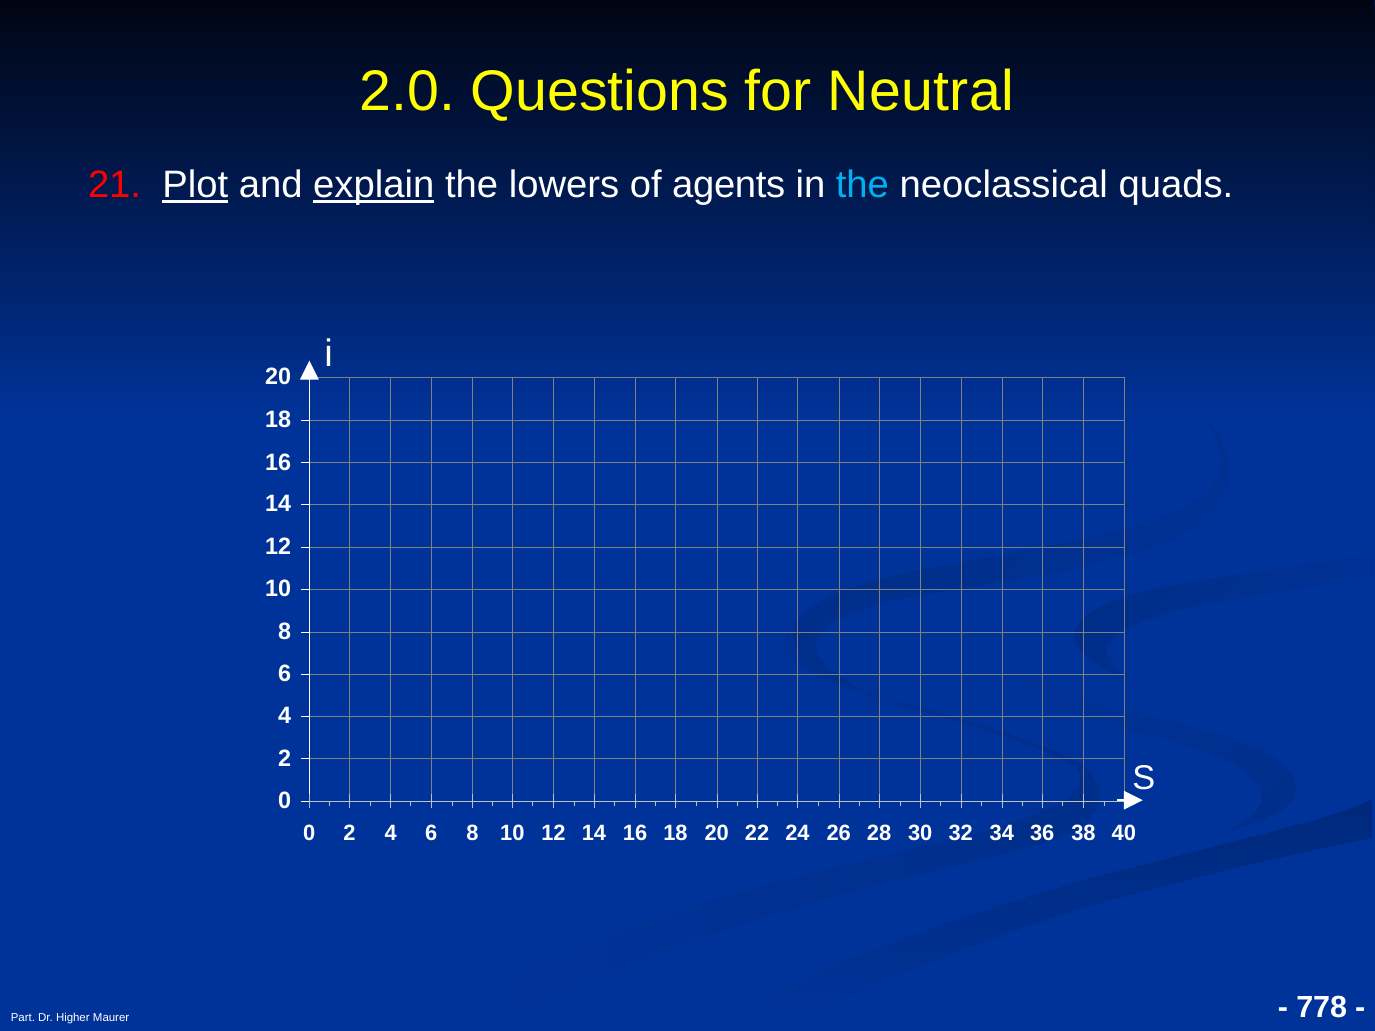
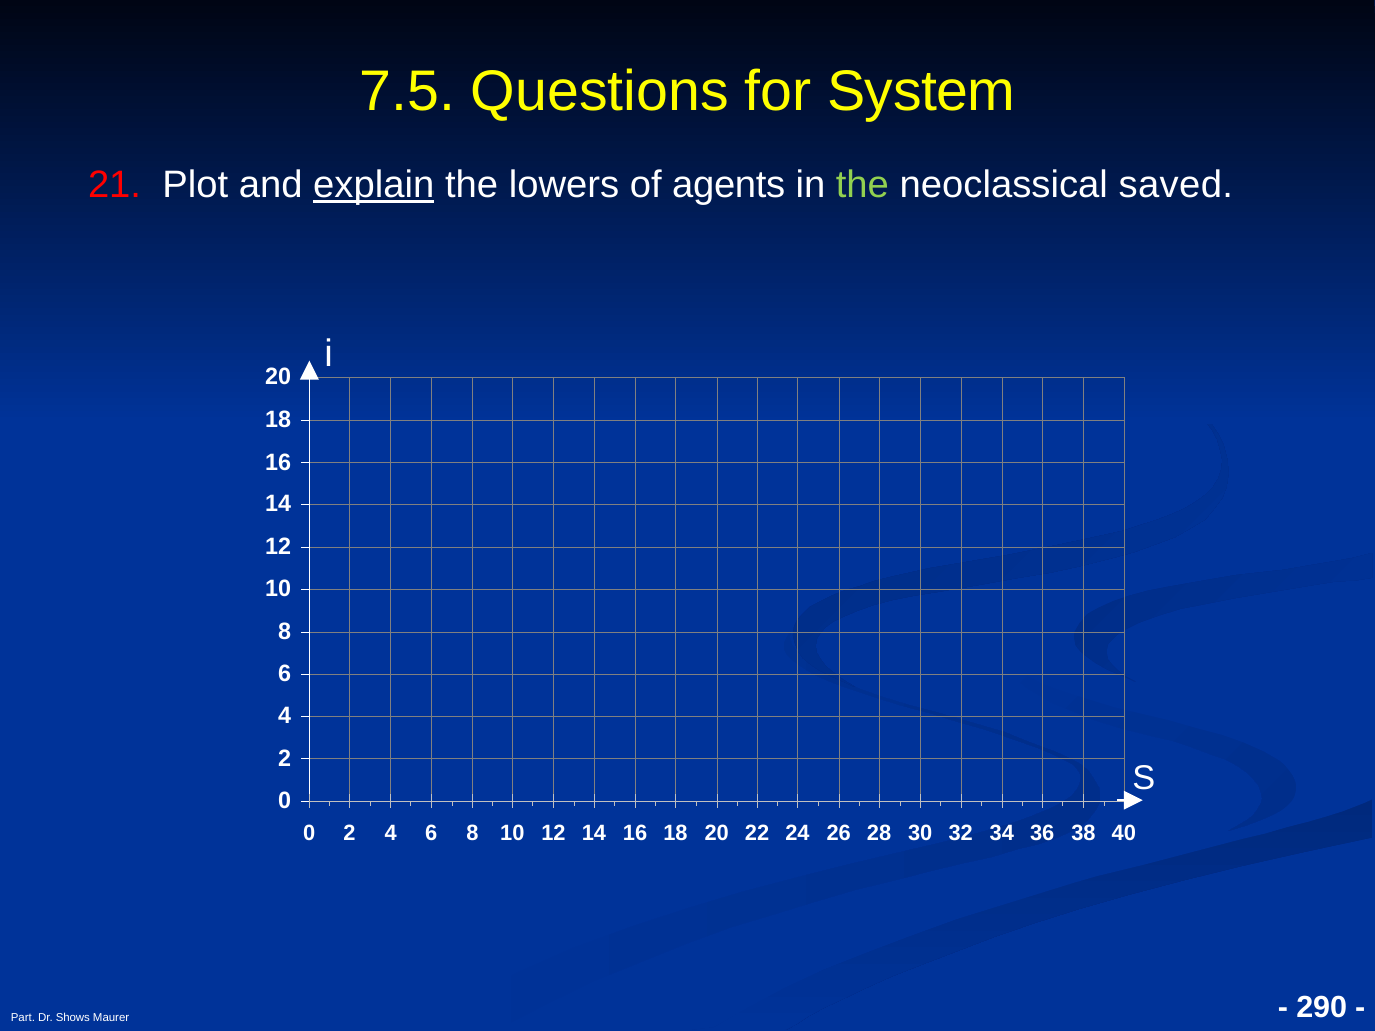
2.0: 2.0 -> 7.5
Neutral: Neutral -> System
Plot underline: present -> none
the at (862, 185) colour: light blue -> light green
quads: quads -> saved
778: 778 -> 290
Higher: Higher -> Shows
